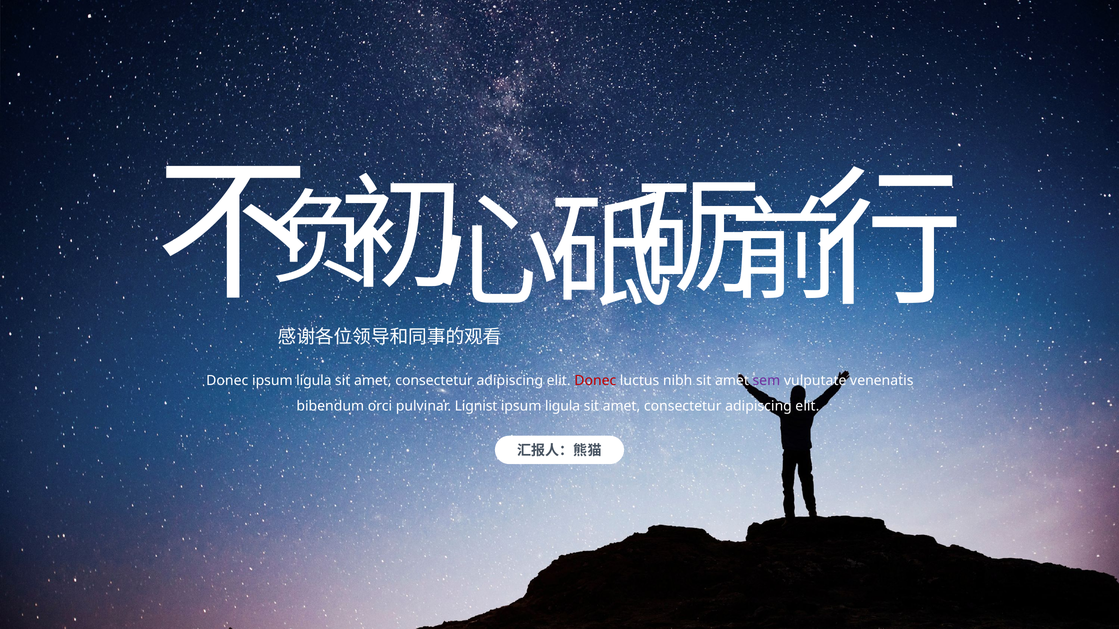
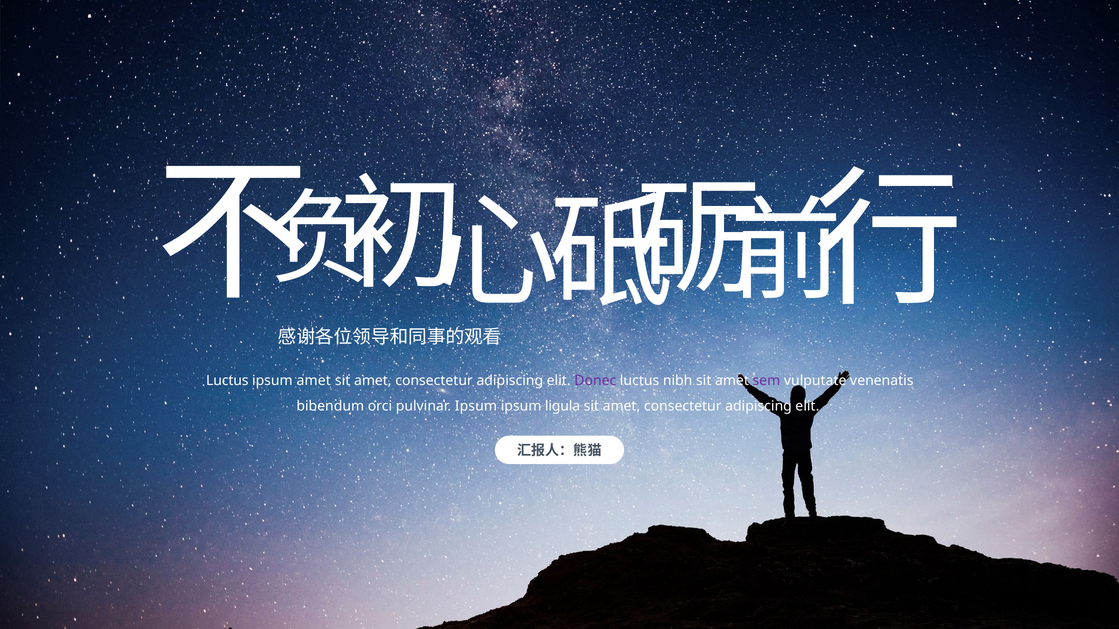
Donec at (227, 381): Donec -> Luctus
ligula at (314, 381): ligula -> amet
Donec at (595, 381) colour: red -> purple
pulvinar Lignist: Lignist -> Ipsum
